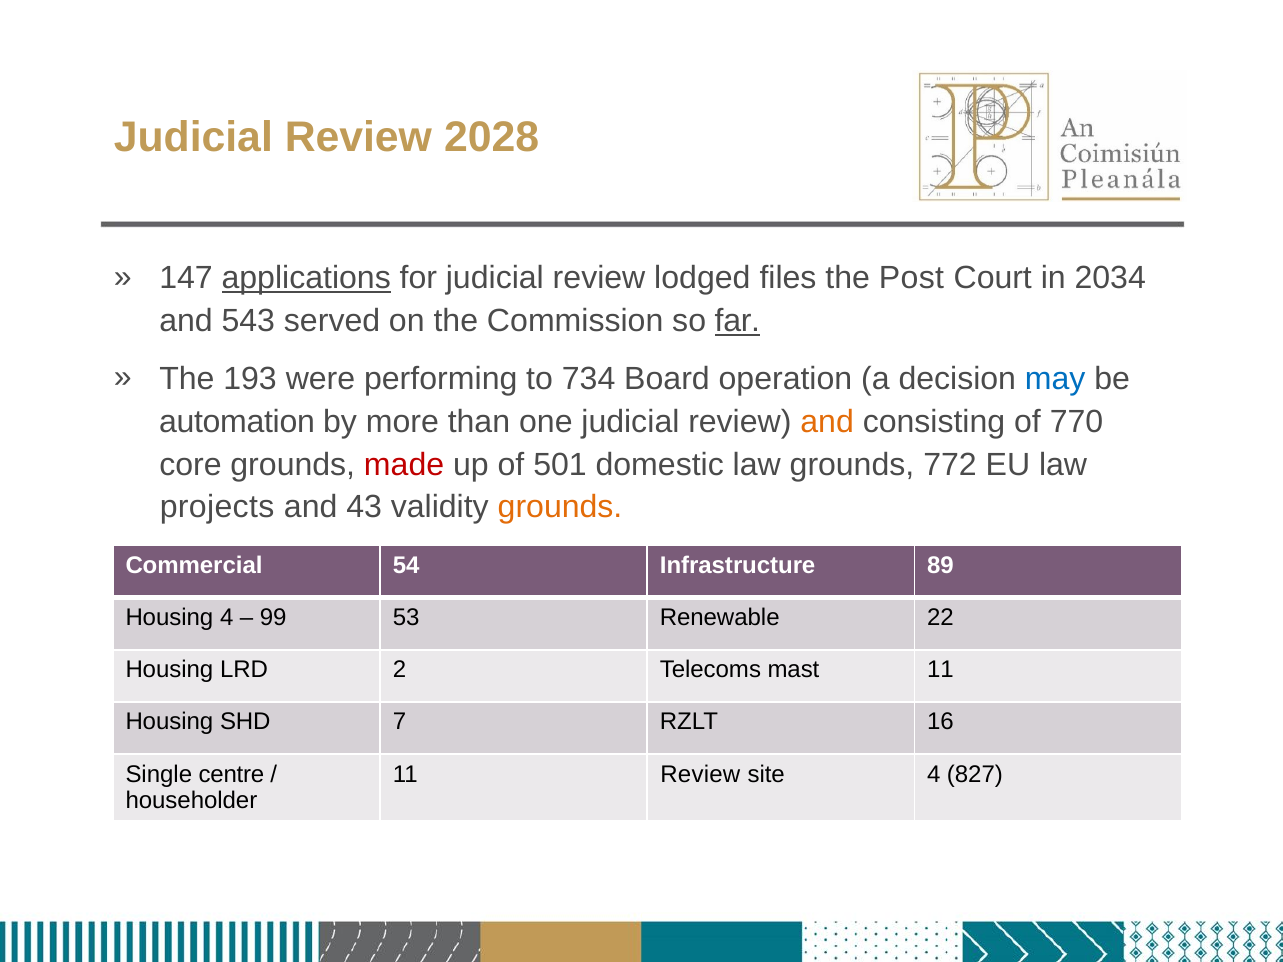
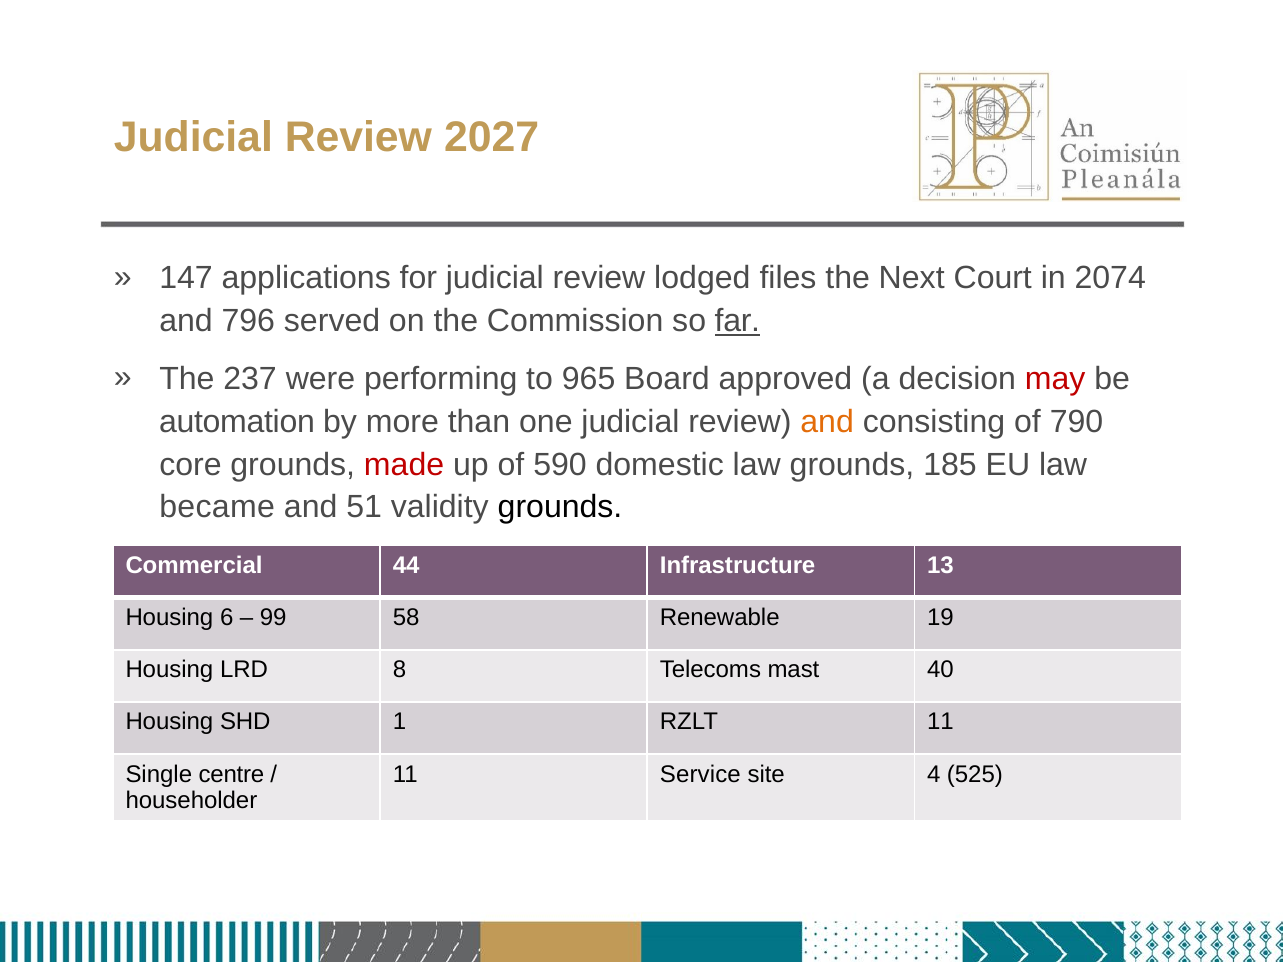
2028: 2028 -> 2027
applications underline: present -> none
Post: Post -> Next
2034: 2034 -> 2074
543: 543 -> 796
193: 193 -> 237
734: 734 -> 965
operation: operation -> approved
may colour: blue -> red
770: 770 -> 790
501: 501 -> 590
772: 772 -> 185
projects: projects -> became
43: 43 -> 51
grounds at (560, 508) colour: orange -> black
54: 54 -> 44
89: 89 -> 13
Housing 4: 4 -> 6
53: 53 -> 58
22: 22 -> 19
2: 2 -> 8
mast 11: 11 -> 40
7: 7 -> 1
RZLT 16: 16 -> 11
11 Review: Review -> Service
827: 827 -> 525
